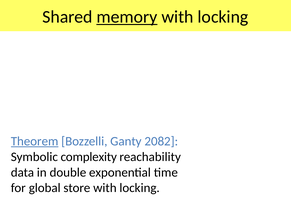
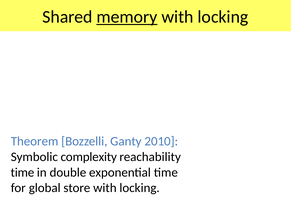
Theorem underline: present -> none
2082: 2082 -> 2010
data at (23, 173): data -> time
